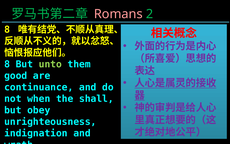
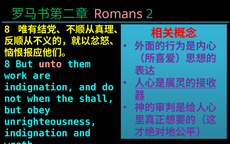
unto colour: light green -> pink
good: good -> work
continuance at (39, 87): continuance -> indignation
